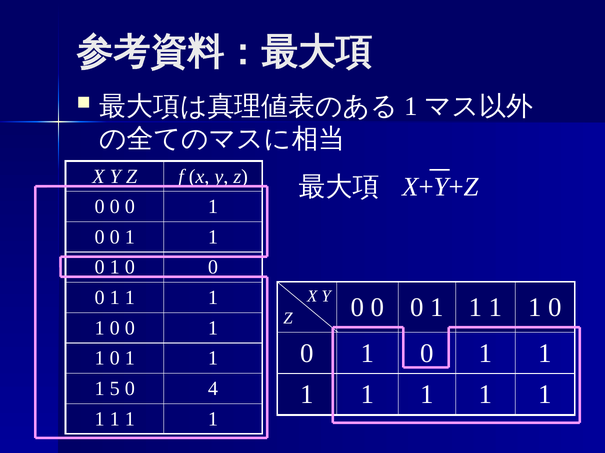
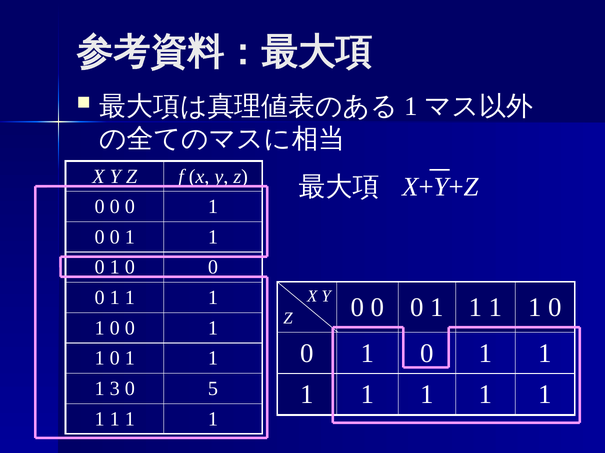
5: 5 -> 3
4: 4 -> 5
